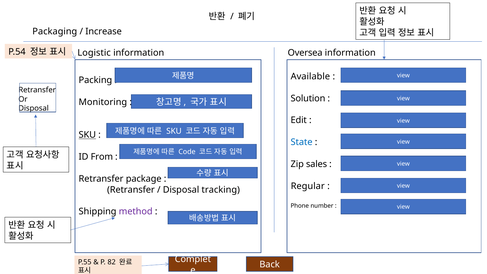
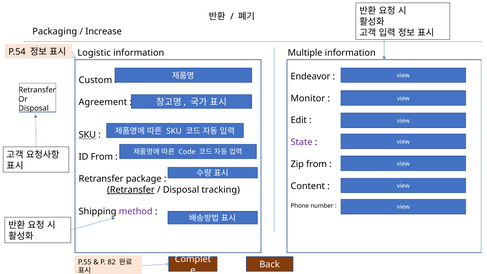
Oversea: Oversea -> Multiple
Available: Available -> Endeavor
Packing: Packing -> Custom
Solution: Solution -> Monitor
Monitoring: Monitoring -> Agreement
State colour: blue -> purple
Zip sales: sales -> from
Regular: Regular -> Content
Retransfer at (131, 190) underline: none -> present
